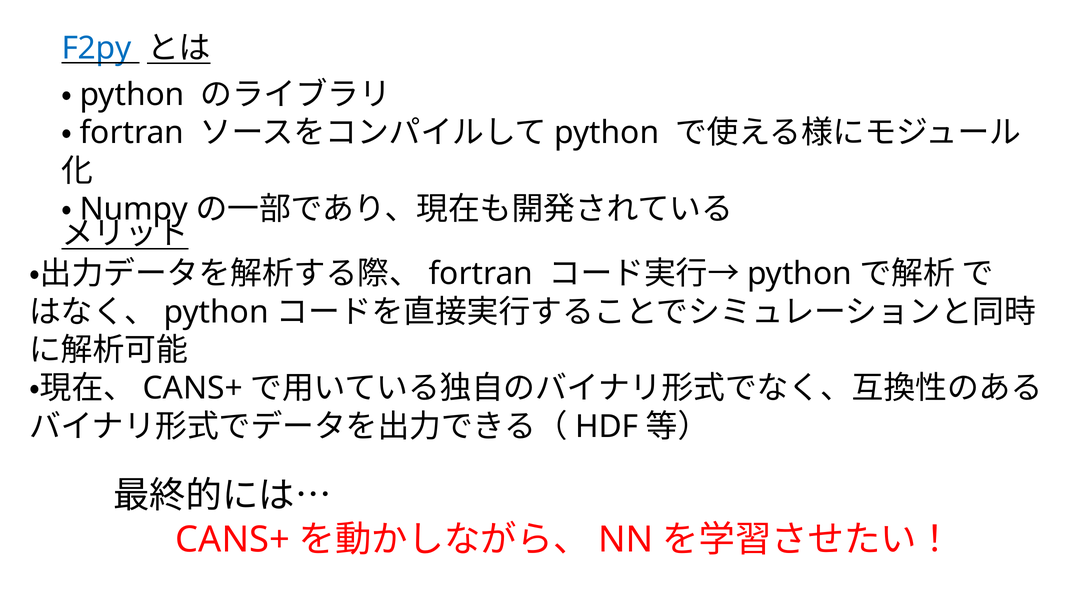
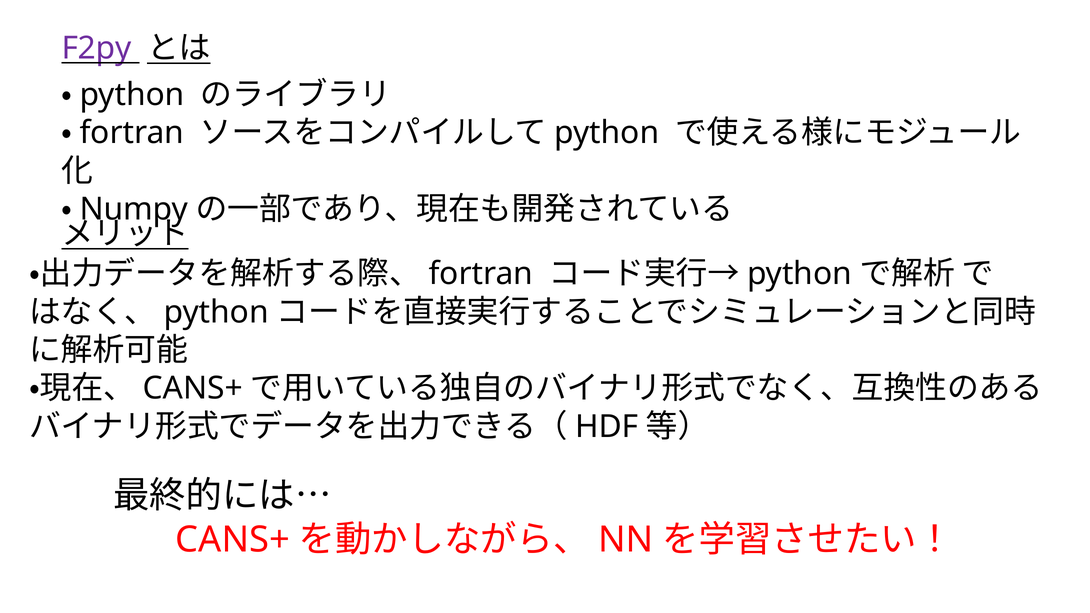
F2py colour: blue -> purple
